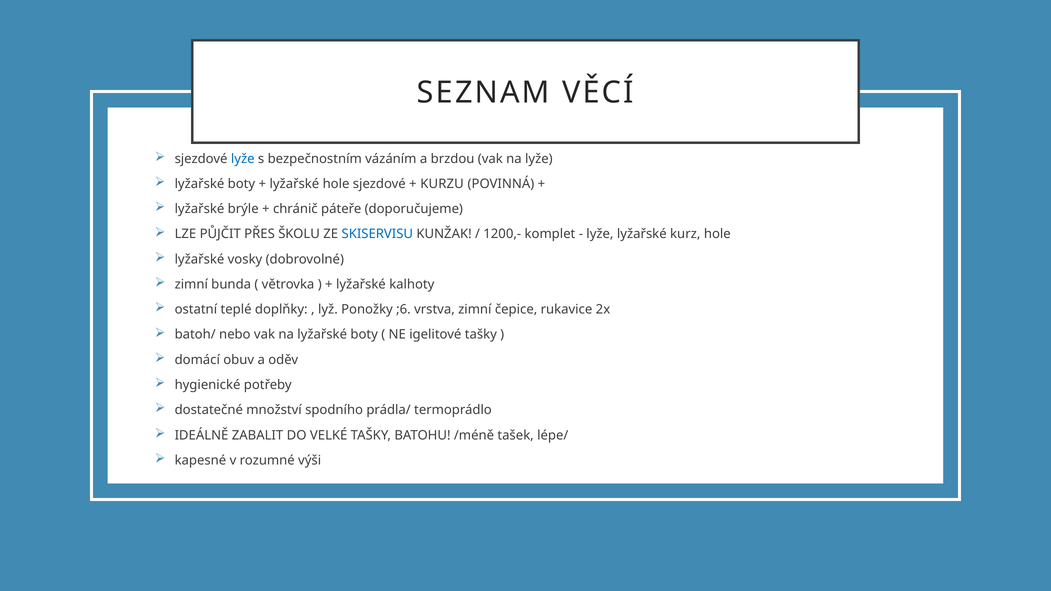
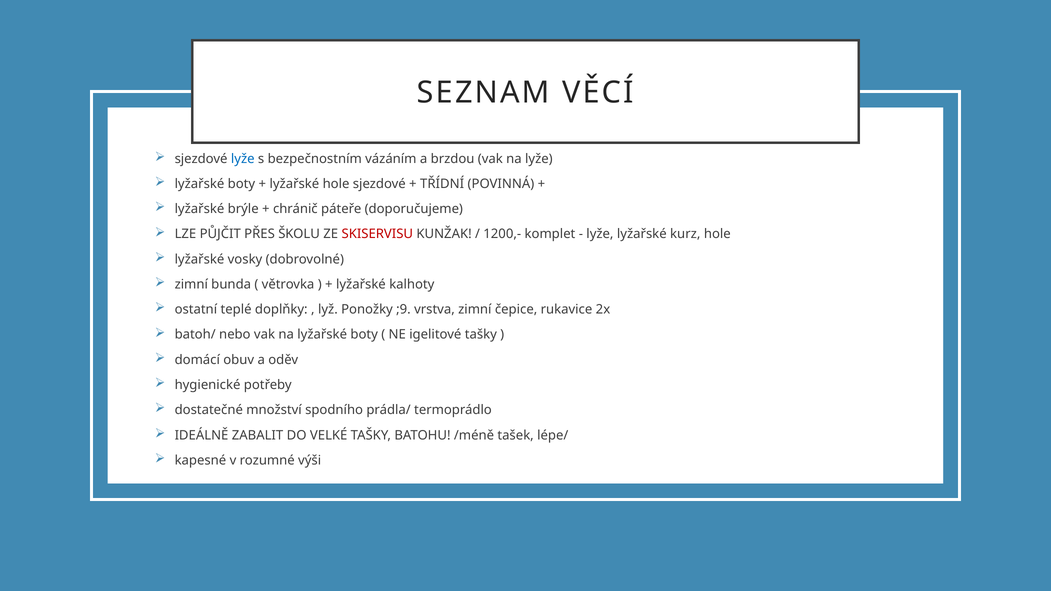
KURZU: KURZU -> TŘÍDNÍ
SKISERVISU colour: blue -> red
;6: ;6 -> ;9
